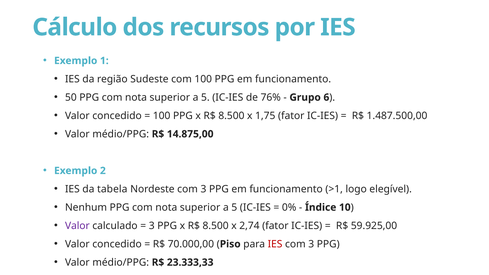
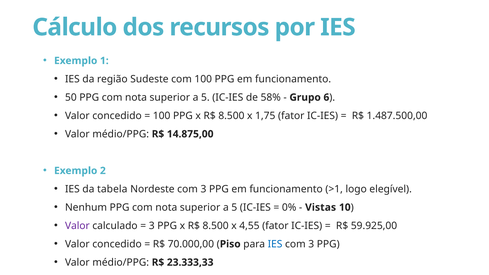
76%: 76% -> 58%
Índice: Índice -> Vistas
2,74: 2,74 -> 4,55
IES at (275, 244) colour: red -> blue
